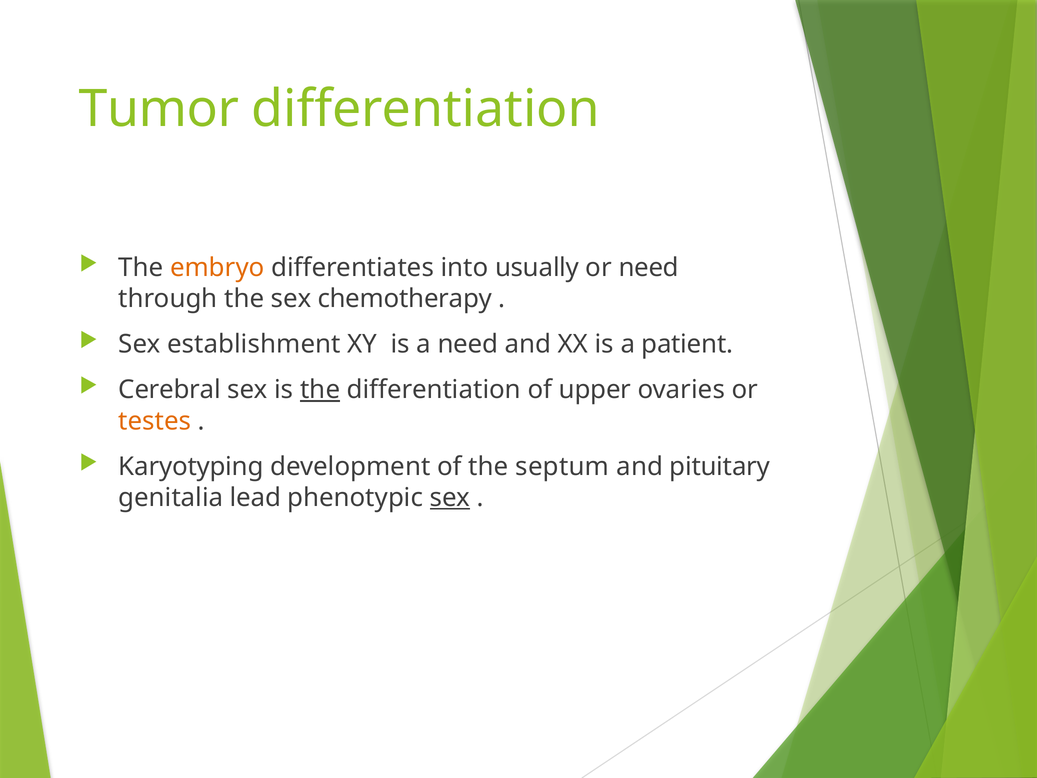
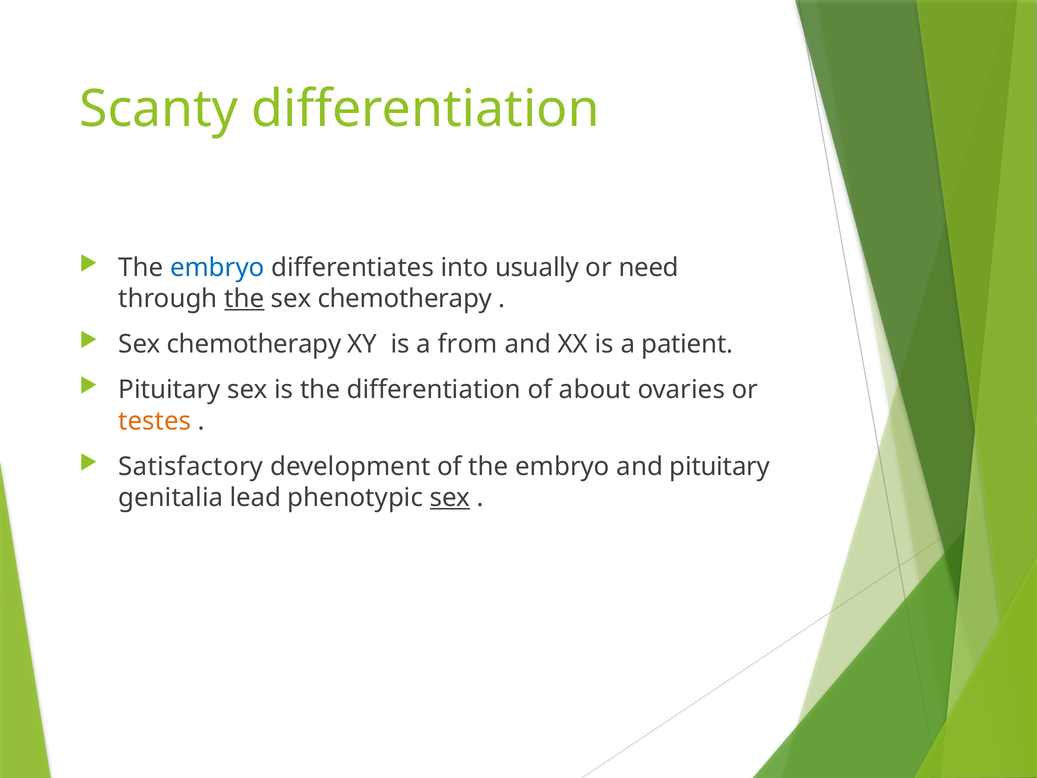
Tumor: Tumor -> Scanty
embryo at (217, 268) colour: orange -> blue
the at (244, 299) underline: none -> present
establishment at (254, 344): establishment -> chemotherapy
a need: need -> from
Cerebral at (170, 390): Cerebral -> Pituitary
the at (320, 390) underline: present -> none
upper: upper -> about
Karyotyping: Karyotyping -> Satisfactory
of the septum: septum -> embryo
